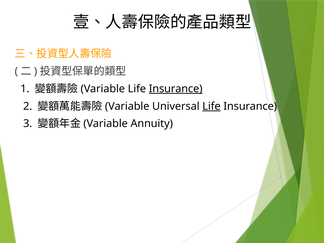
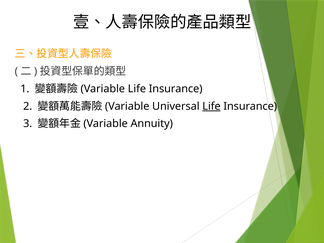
Insurance at (176, 89) underline: present -> none
